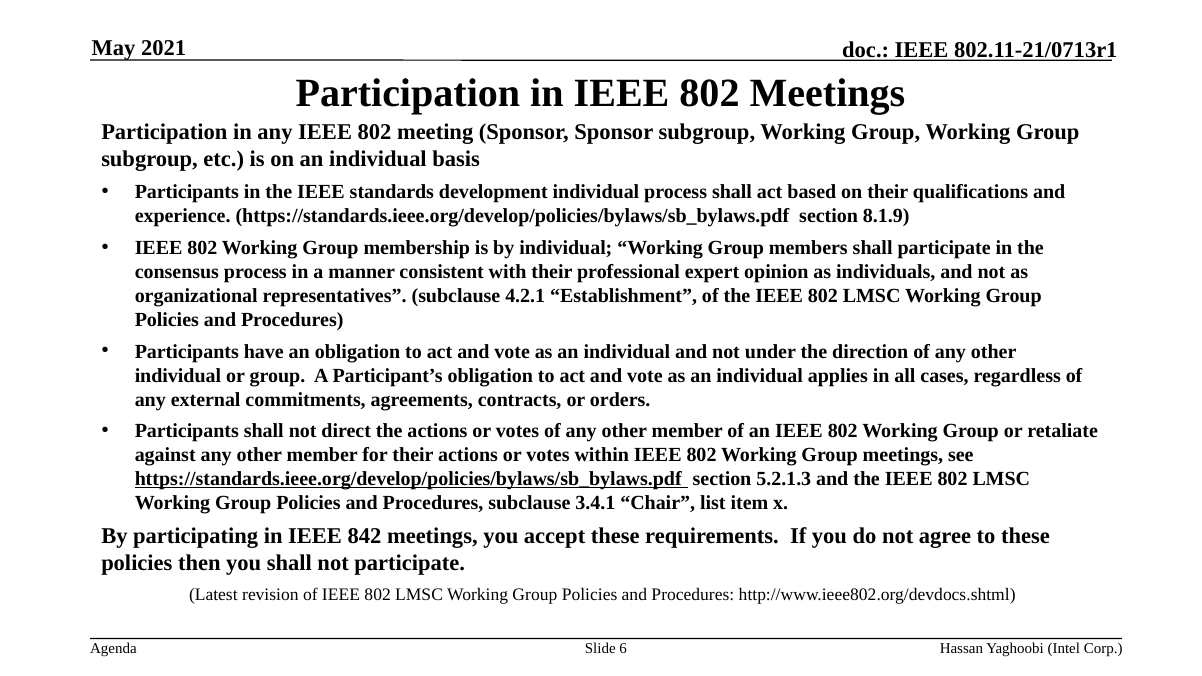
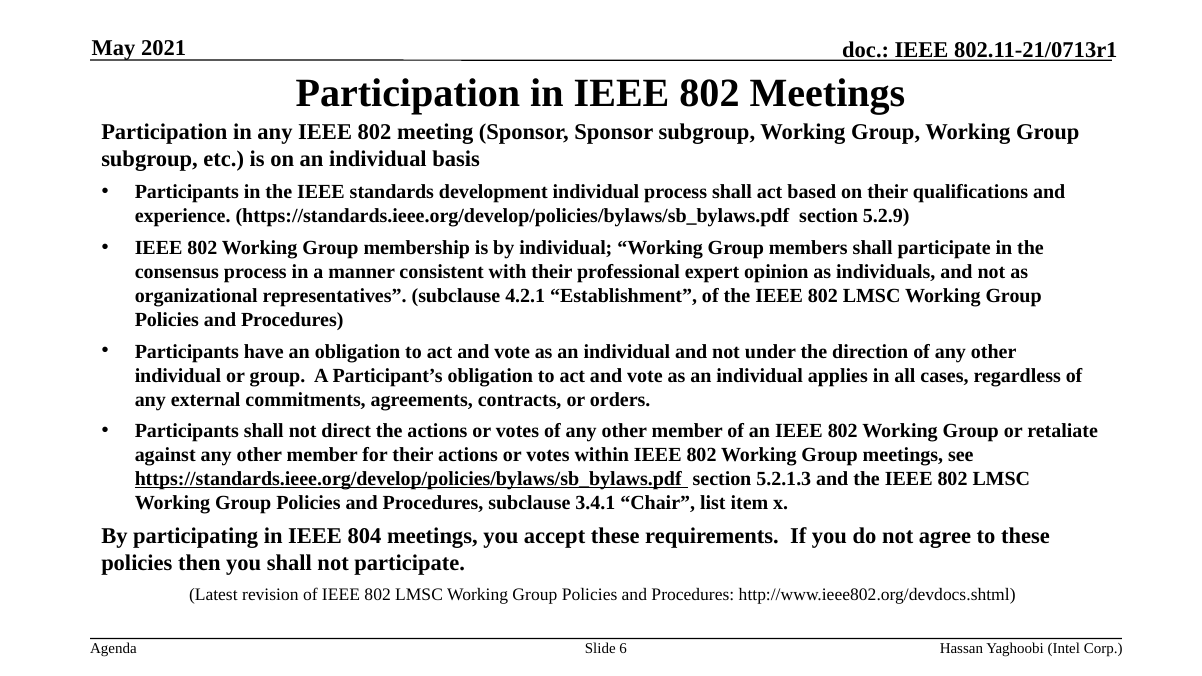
8.1.9: 8.1.9 -> 5.2.9
842: 842 -> 804
